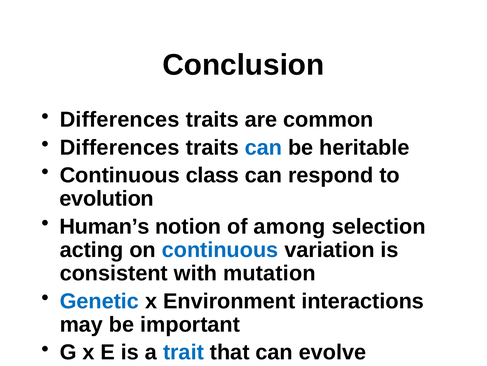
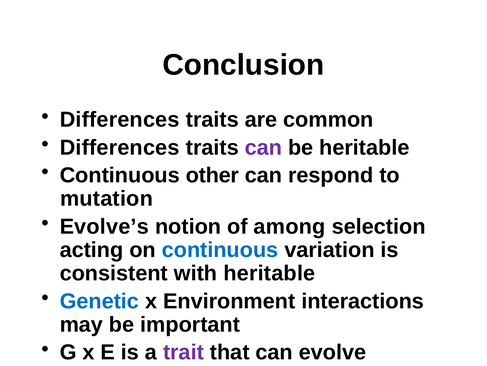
can at (263, 147) colour: blue -> purple
class: class -> other
evolution: evolution -> mutation
Human’s: Human’s -> Evolve’s
with mutation: mutation -> heritable
trait colour: blue -> purple
